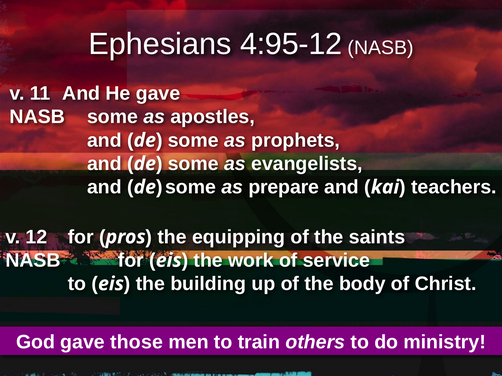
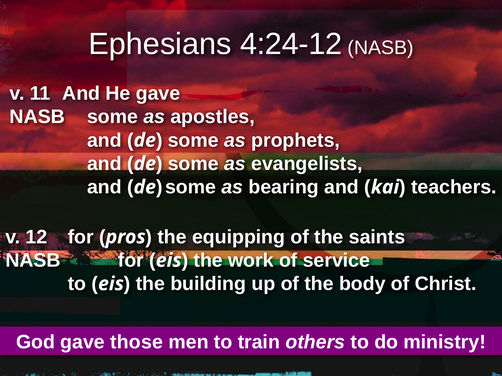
4:95-12: 4:95-12 -> 4:24-12
prepare: prepare -> bearing
